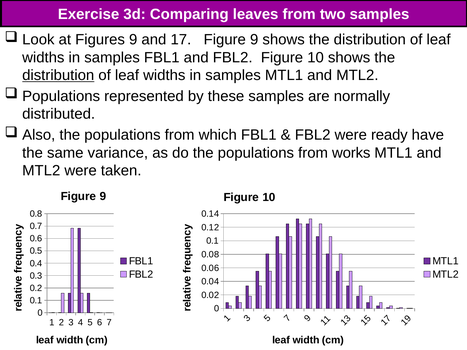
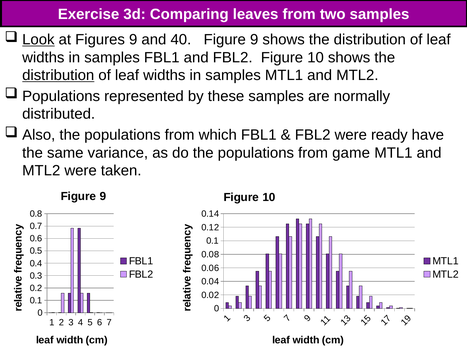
Look underline: none -> present
17: 17 -> 40
works: works -> game
